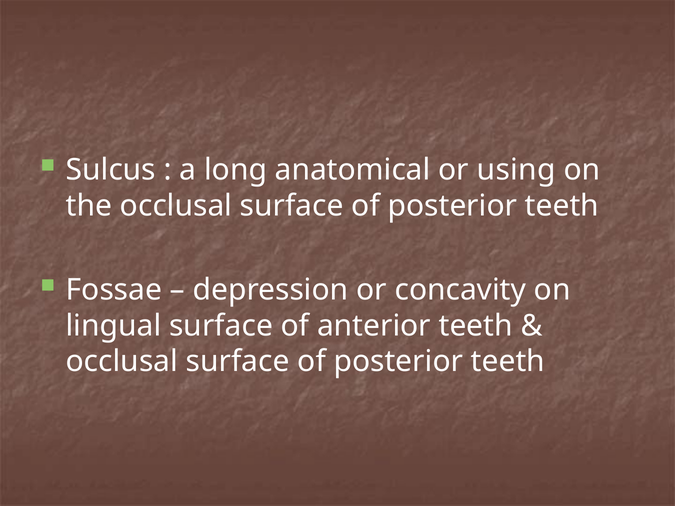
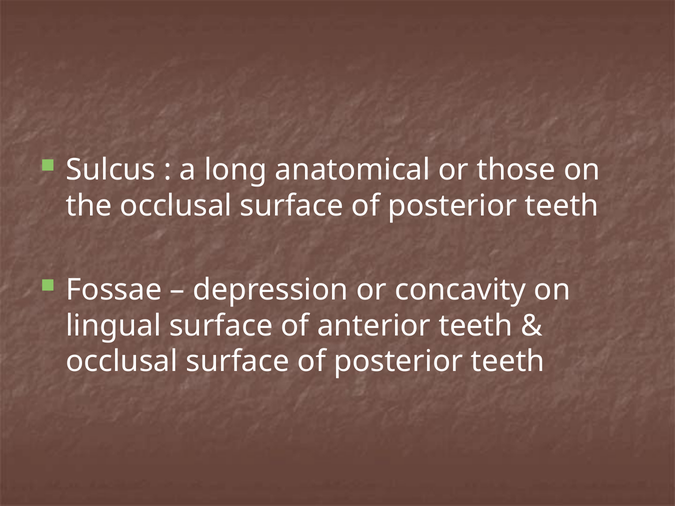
using: using -> those
